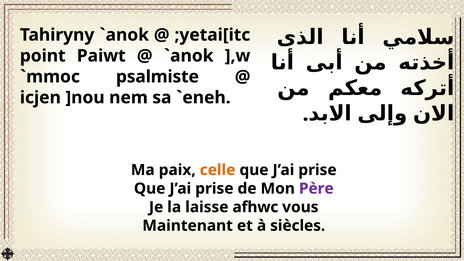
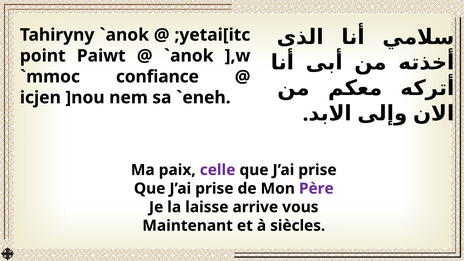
psalmiste: psalmiste -> confiance
celle colour: orange -> purple
afhwc: afhwc -> arrive
